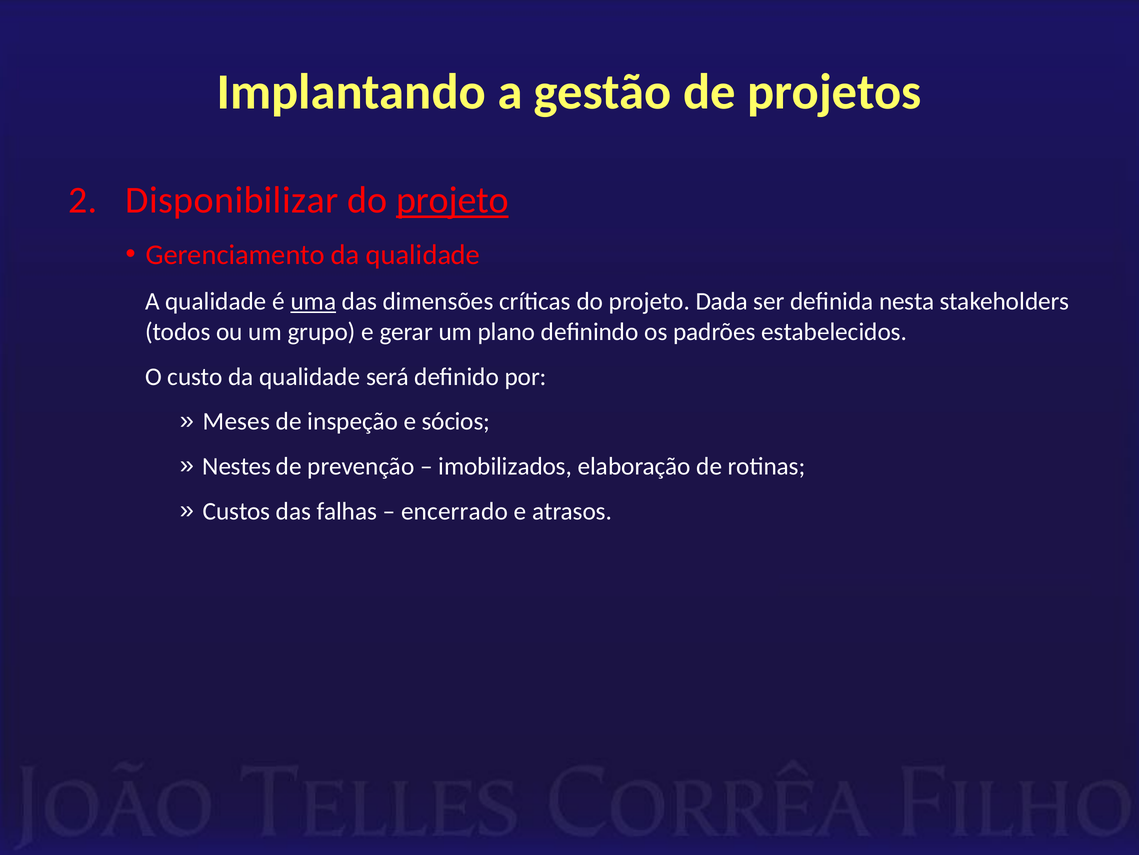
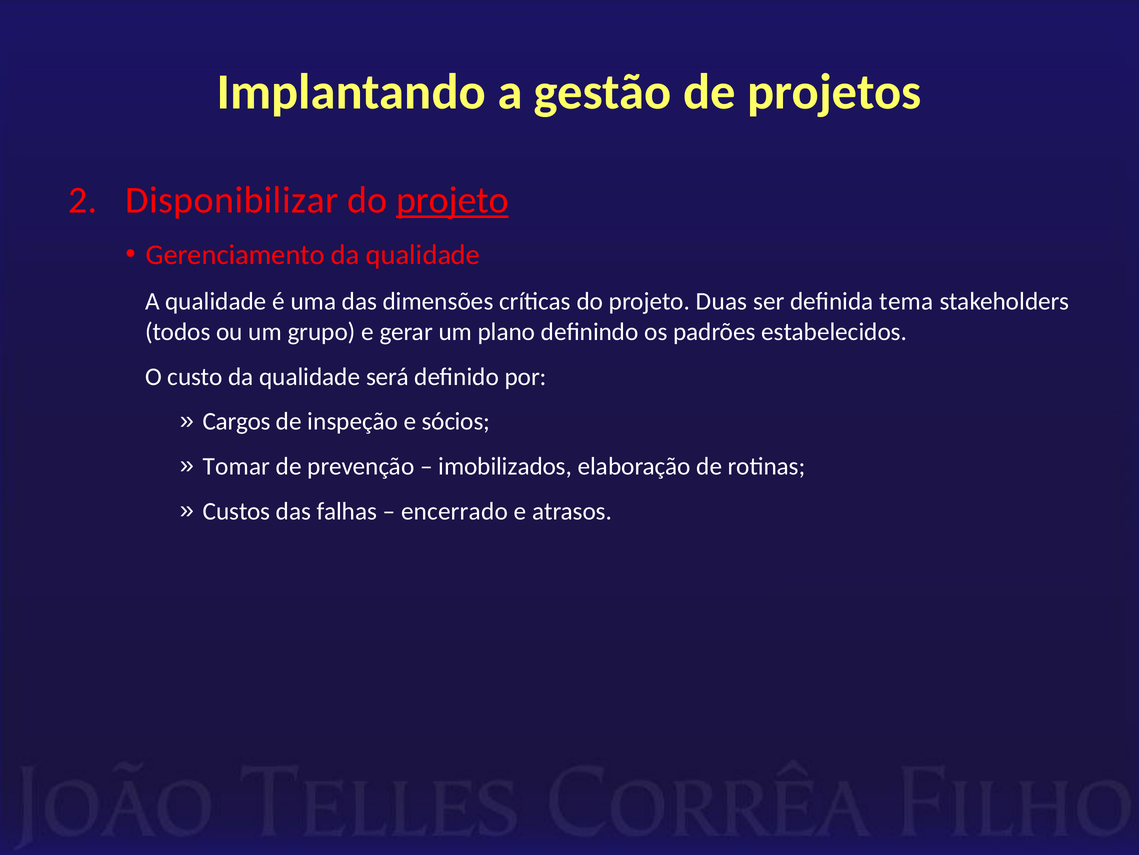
uma underline: present -> none
Dada: Dada -> Duas
nesta: nesta -> tema
Meses: Meses -> Cargos
Nestes: Nestes -> Tomar
